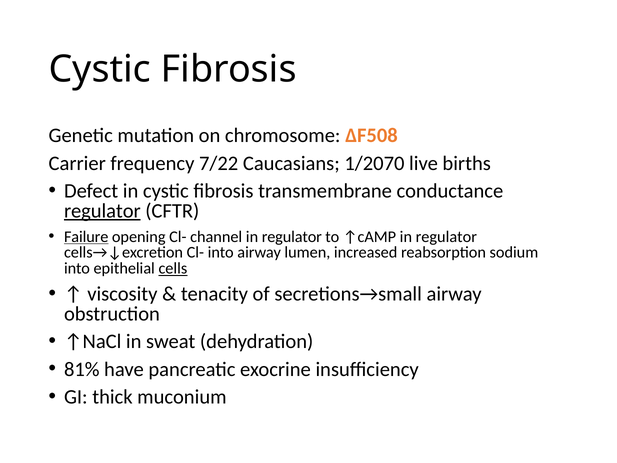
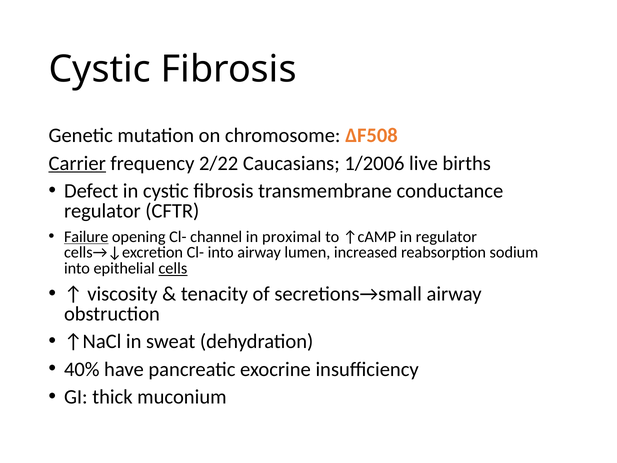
Carrier underline: none -> present
7/22: 7/22 -> 2/22
1/2070: 1/2070 -> 1/2006
regulator at (102, 211) underline: present -> none
channel in regulator: regulator -> proximal
81%: 81% -> 40%
